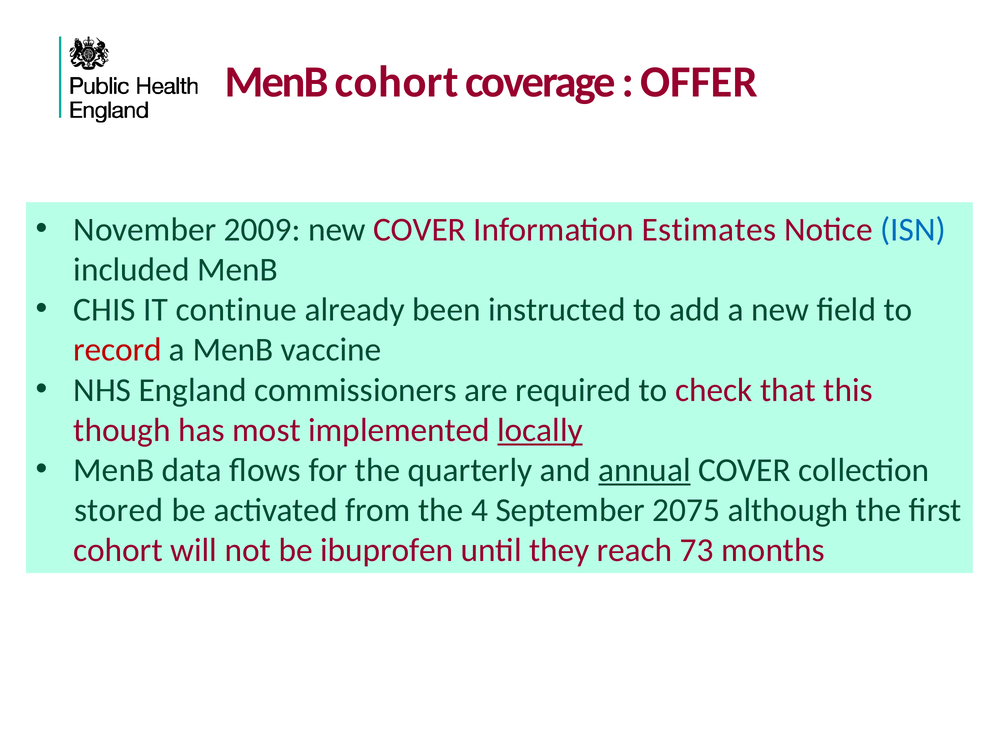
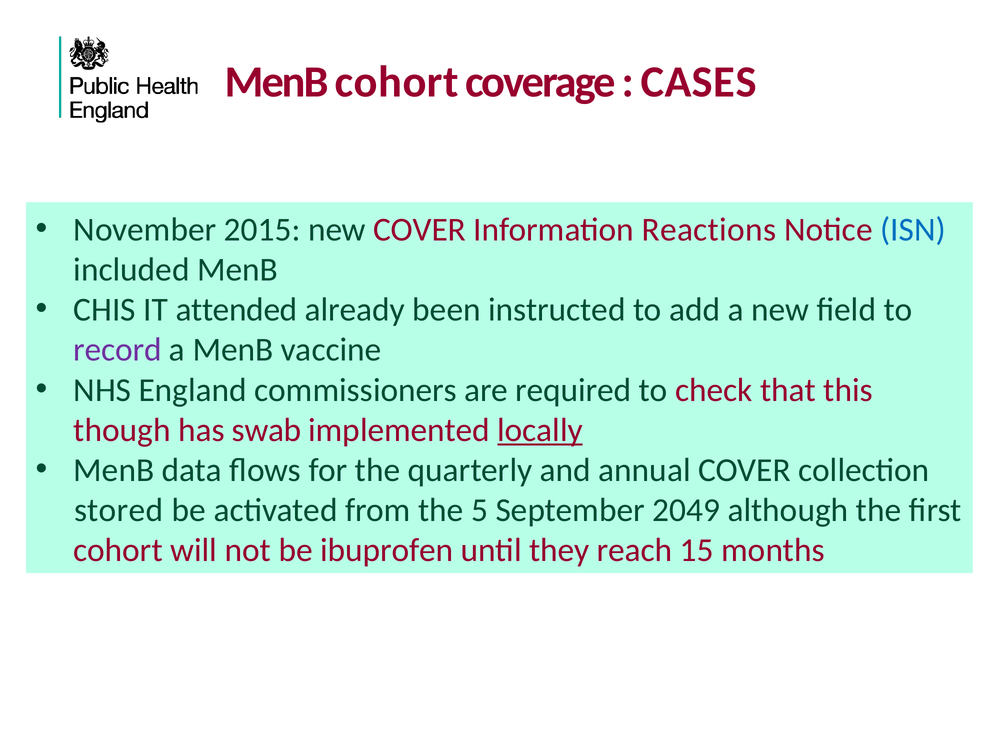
OFFER: OFFER -> CASES
2009: 2009 -> 2015
Estimates: Estimates -> Reactions
continue: continue -> attended
record colour: red -> purple
most: most -> swab
annual underline: present -> none
4: 4 -> 5
2075: 2075 -> 2049
73: 73 -> 15
